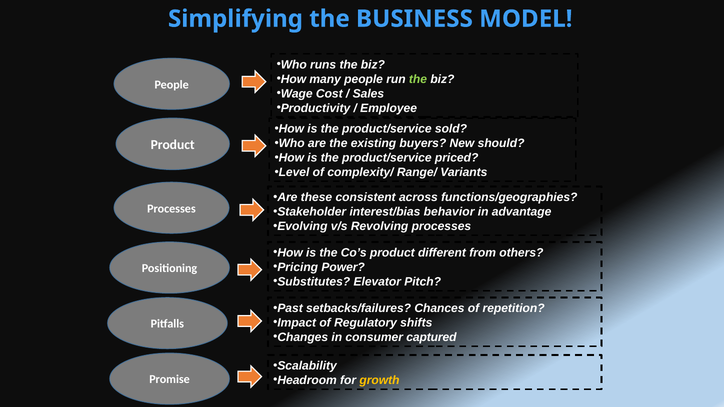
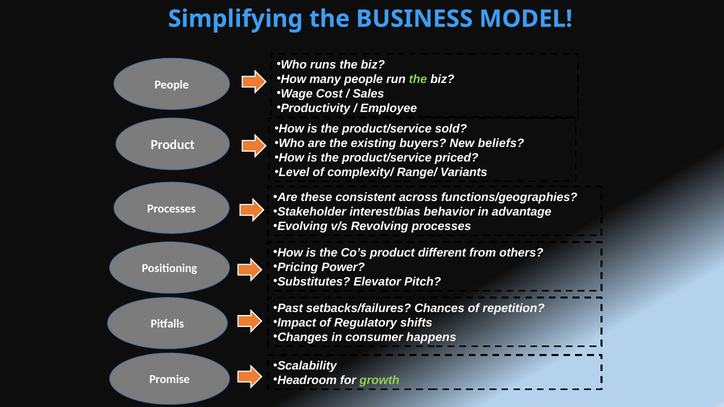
should: should -> beliefs
captured: captured -> happens
growth colour: yellow -> light green
